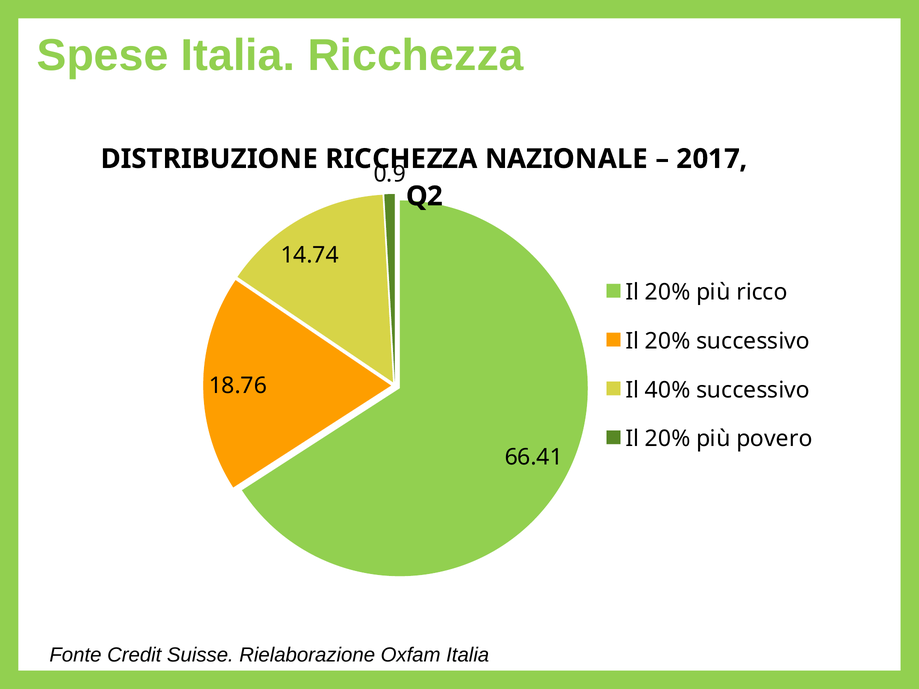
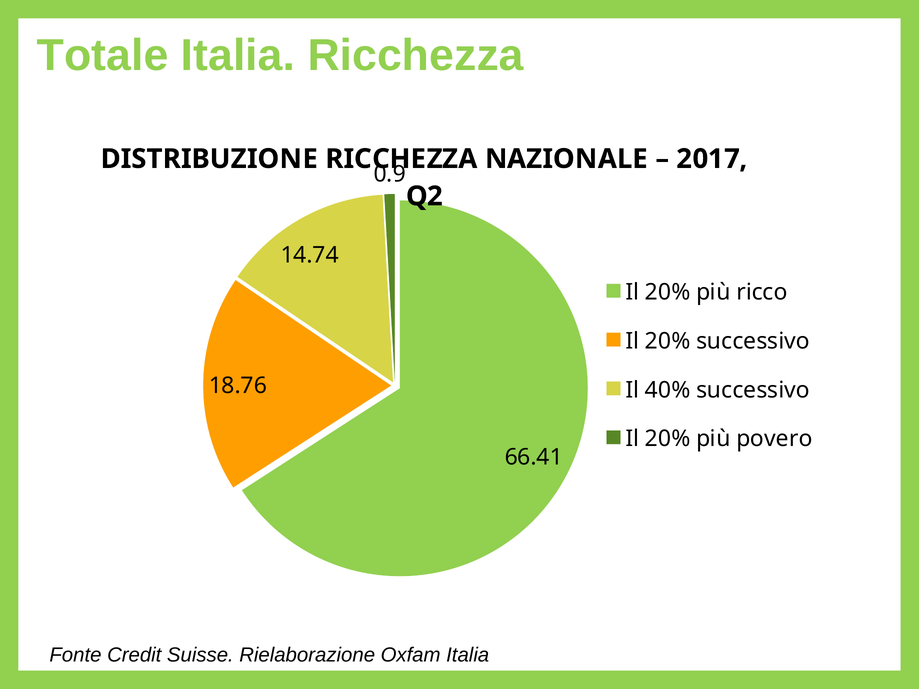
Spese: Spese -> Totale
